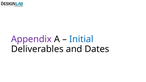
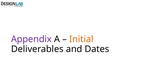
Initial colour: blue -> orange
